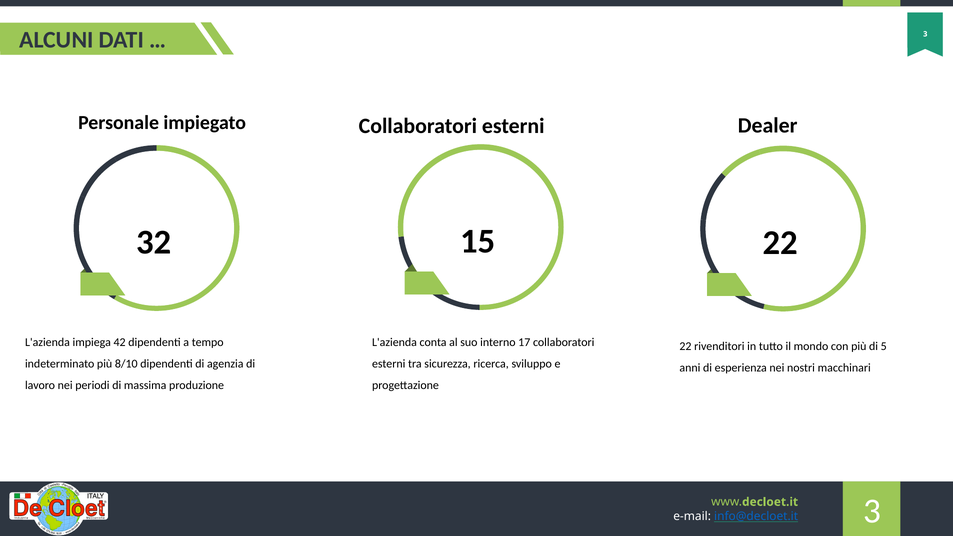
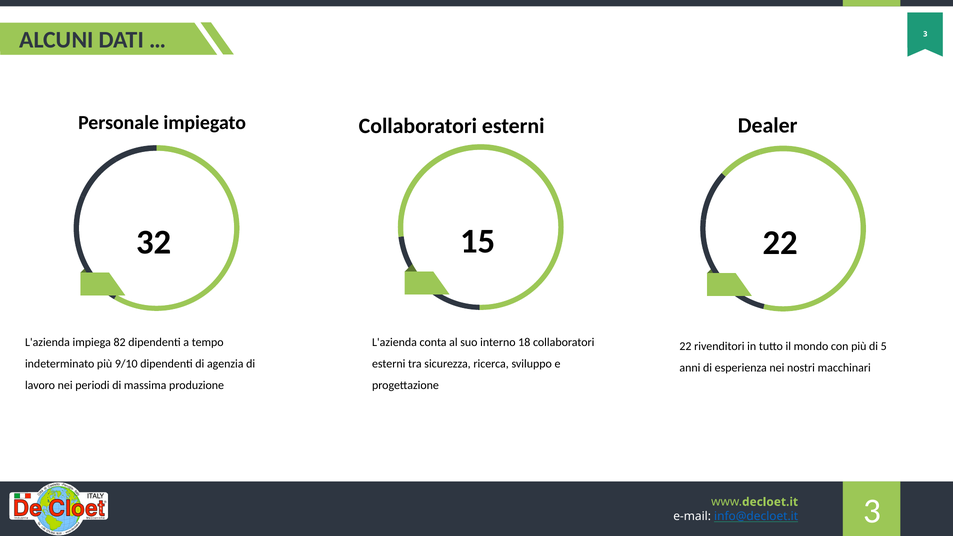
42: 42 -> 82
17: 17 -> 18
8/10: 8/10 -> 9/10
